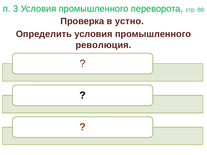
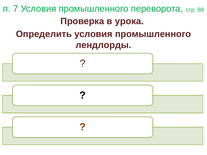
3: 3 -> 7
устно: устно -> урока
революция: революция -> лендлорды
